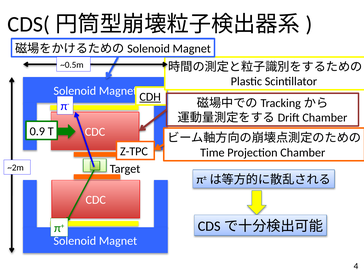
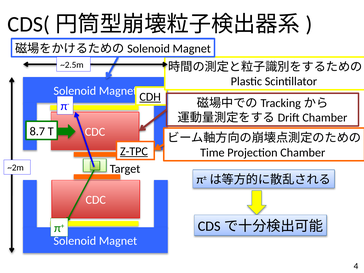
~0.5m: ~0.5m -> ~2.5m
0.9: 0.9 -> 8.7
Z-TPC underline: none -> present
